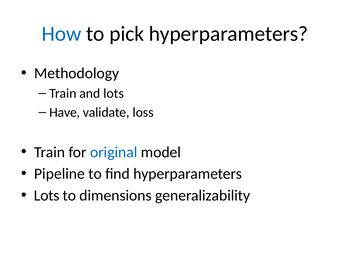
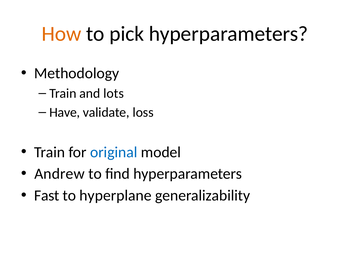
How colour: blue -> orange
Pipeline: Pipeline -> Andrew
Lots at (47, 196): Lots -> Fast
dimensions: dimensions -> hyperplane
